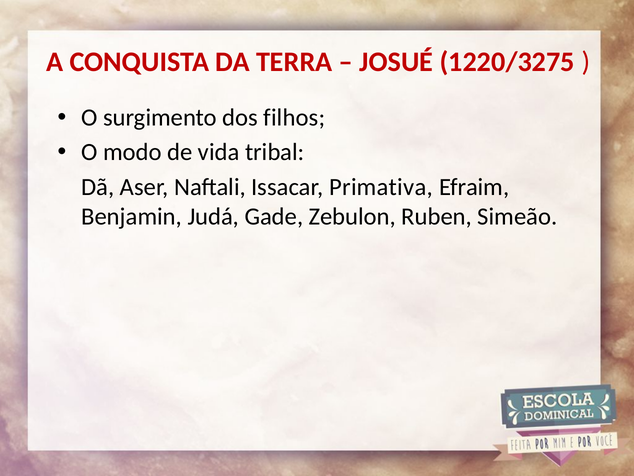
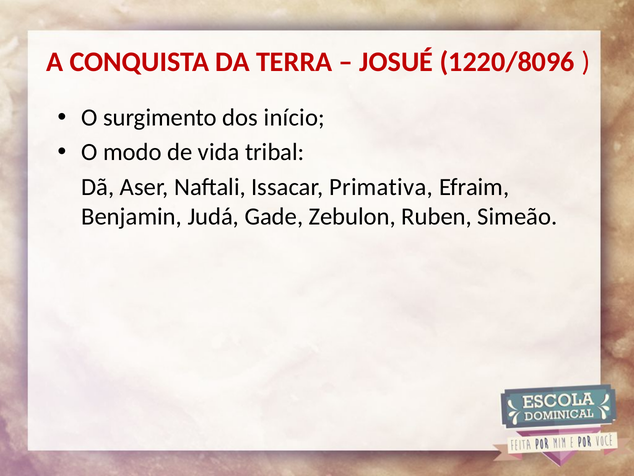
1220/3275: 1220/3275 -> 1220/8096
filhos: filhos -> início
